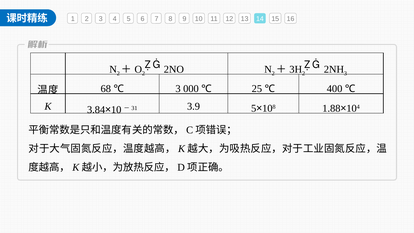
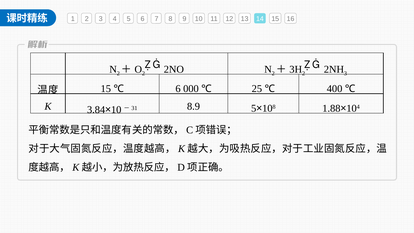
68 at (106, 89): 68 -> 15
3 at (178, 89): 3 -> 6
3.9: 3.9 -> 8.9
